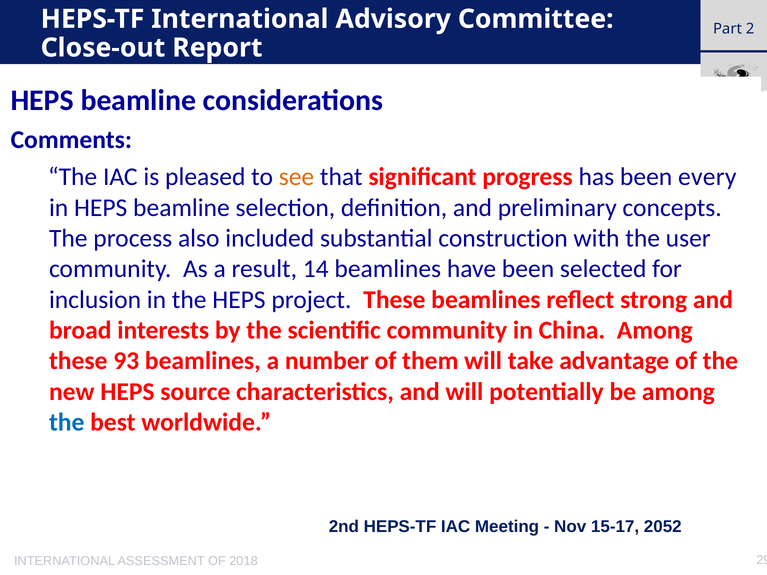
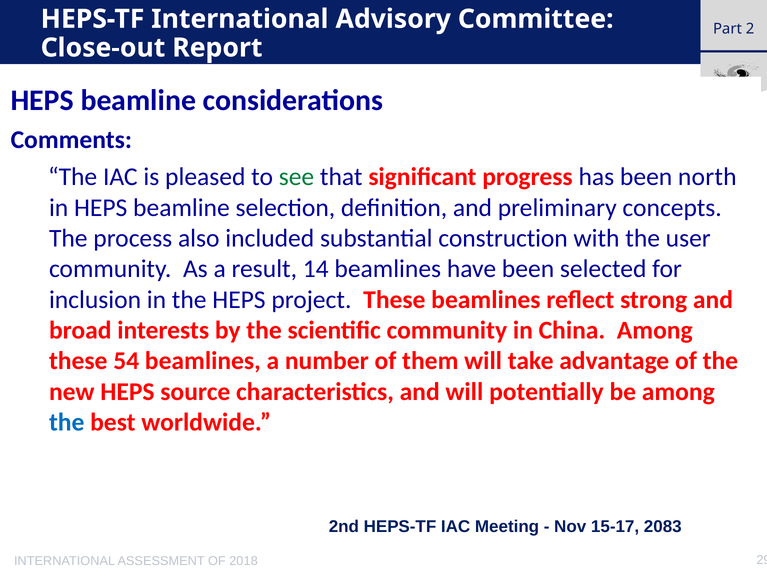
see colour: orange -> green
every: every -> north
93: 93 -> 54
2052: 2052 -> 2083
